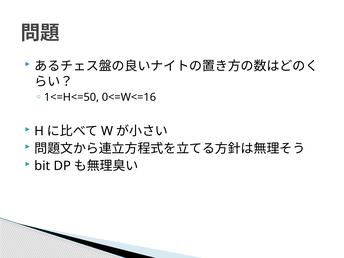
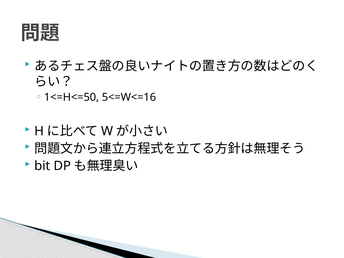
0<=W<=16: 0<=W<=16 -> 5<=W<=16
